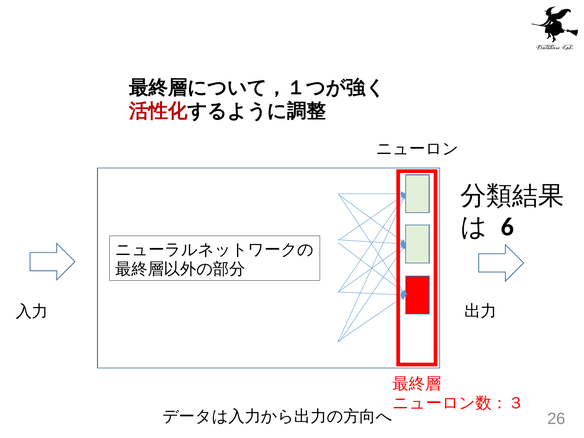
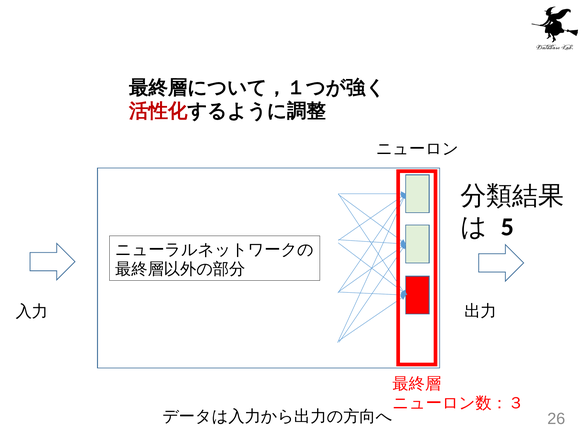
6: 6 -> 5
